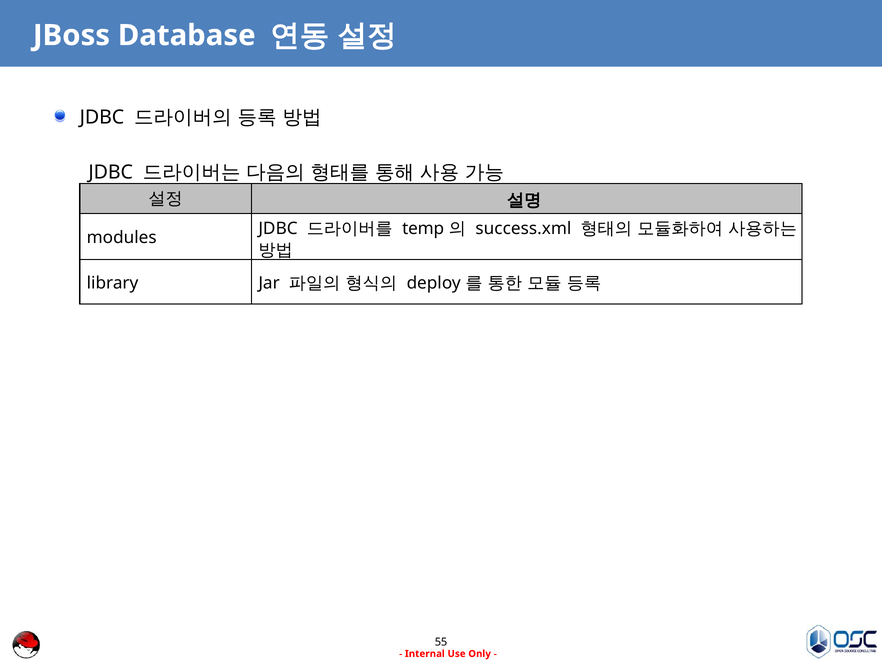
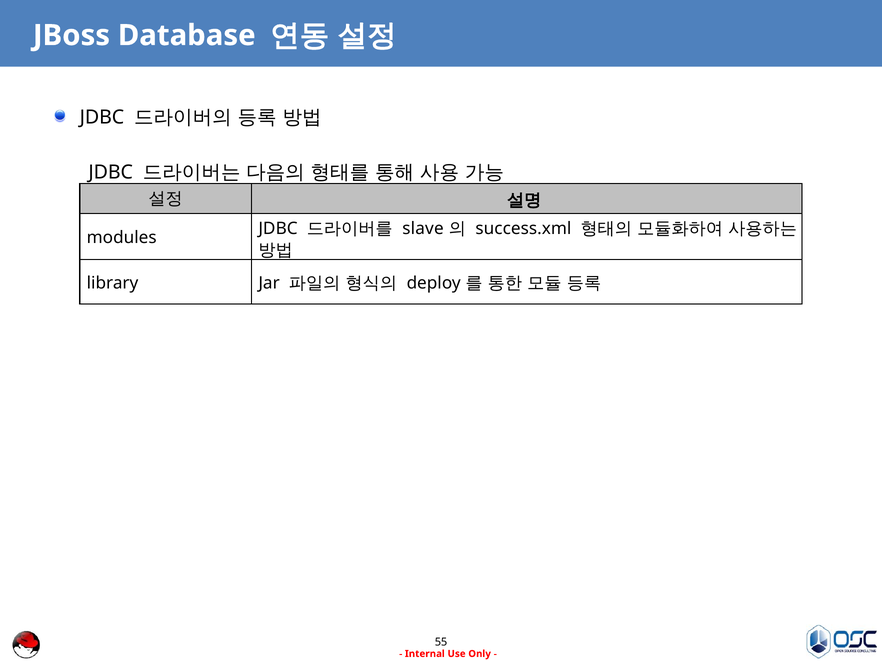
temp: temp -> slave
